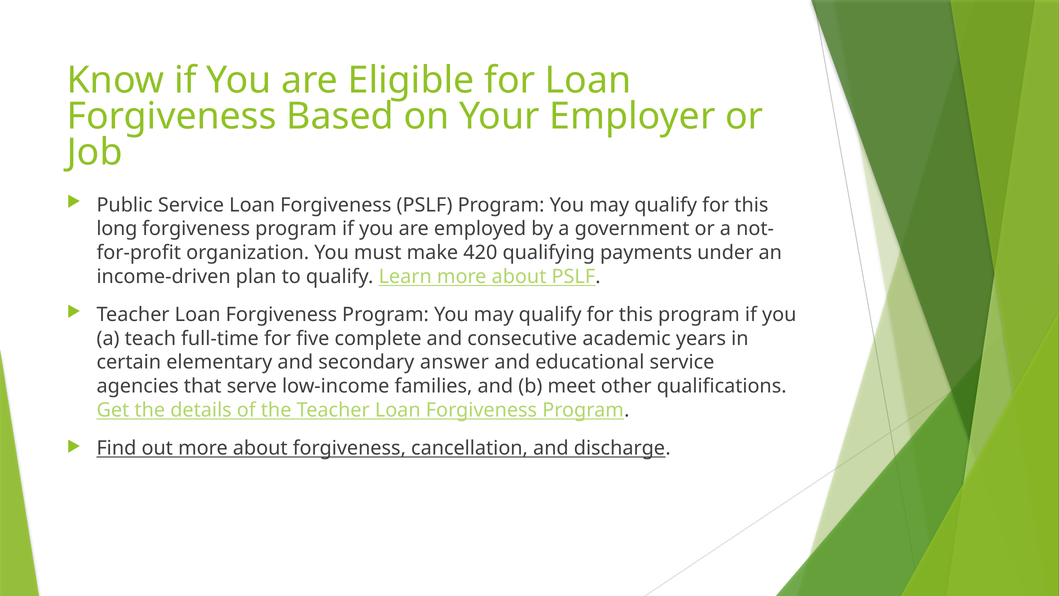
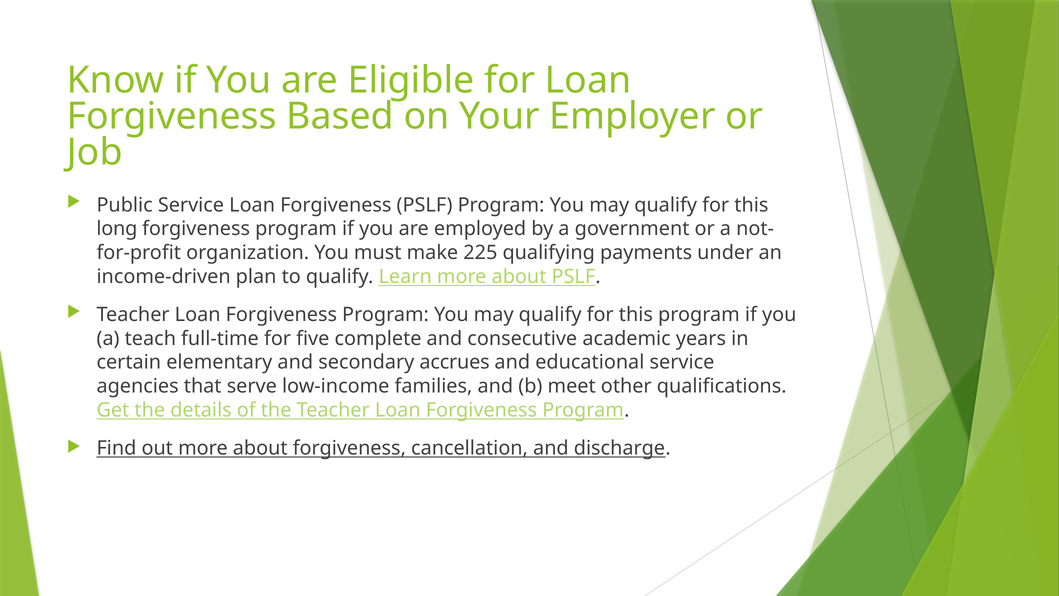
420: 420 -> 225
answer: answer -> accrues
